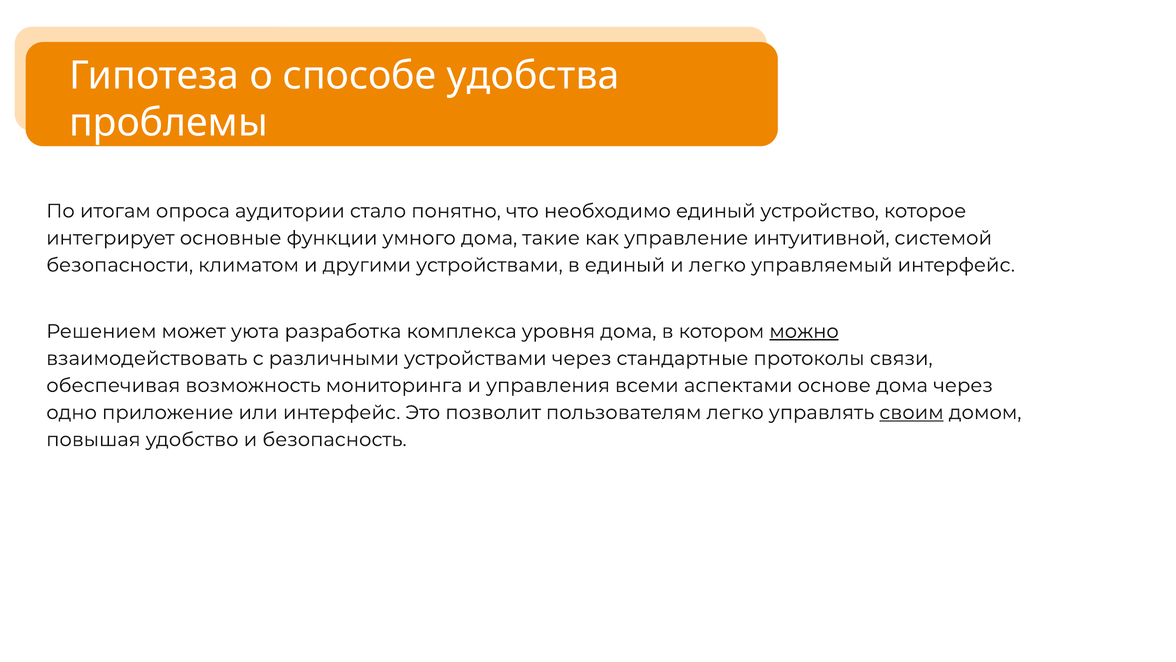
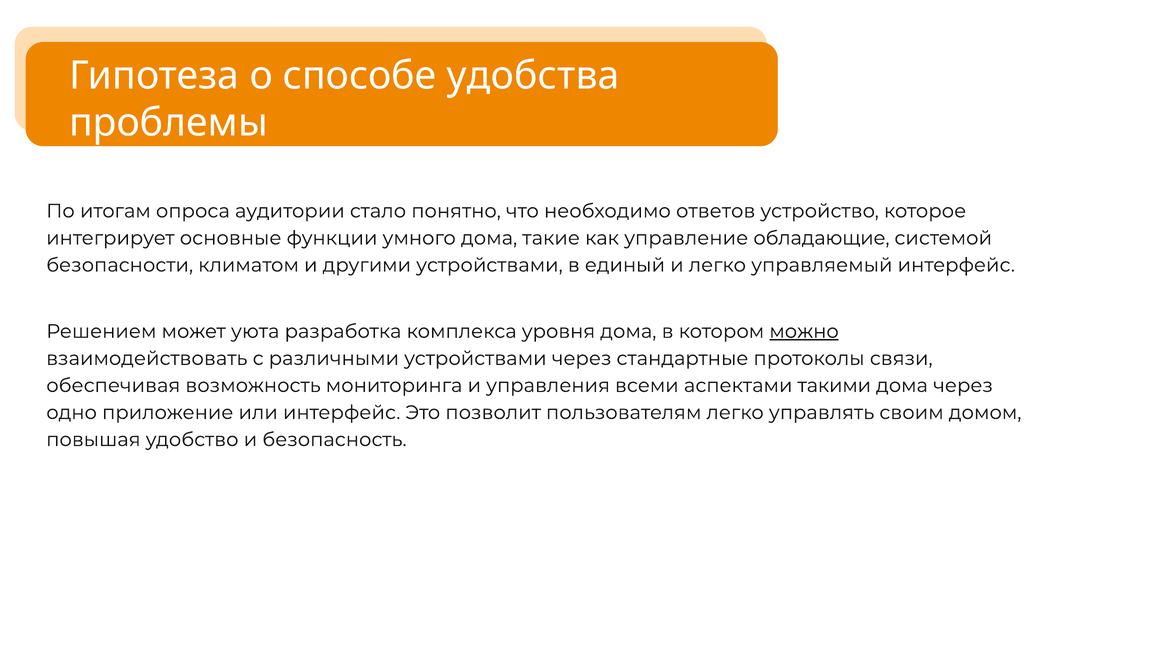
необходимо единый: единый -> ответов
интуитивной: интуитивной -> обладающие
основе: основе -> такими
своим underline: present -> none
